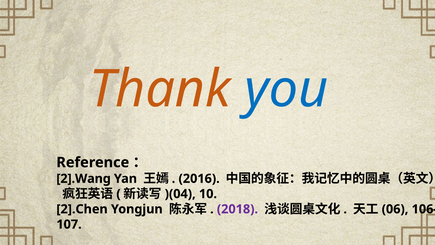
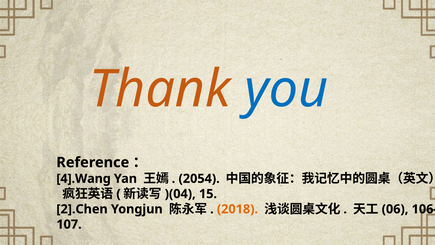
2].Wang: 2].Wang -> 4].Wang
2016: 2016 -> 2054
10: 10 -> 15
2018 colour: purple -> orange
